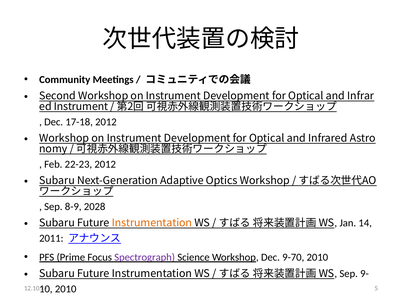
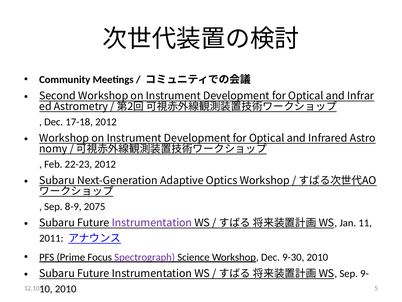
Instrument at (81, 106): Instrument -> Astrometry
2028: 2028 -> 2075
Instrumentation at (152, 222) colour: orange -> purple
14: 14 -> 11
9-70: 9-70 -> 9-30
